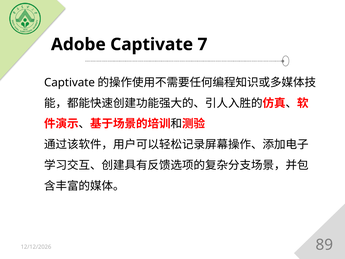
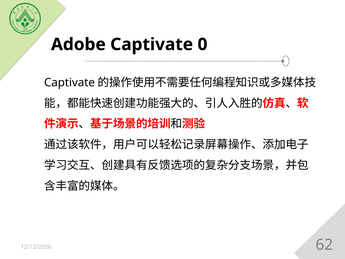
7: 7 -> 0
89: 89 -> 62
